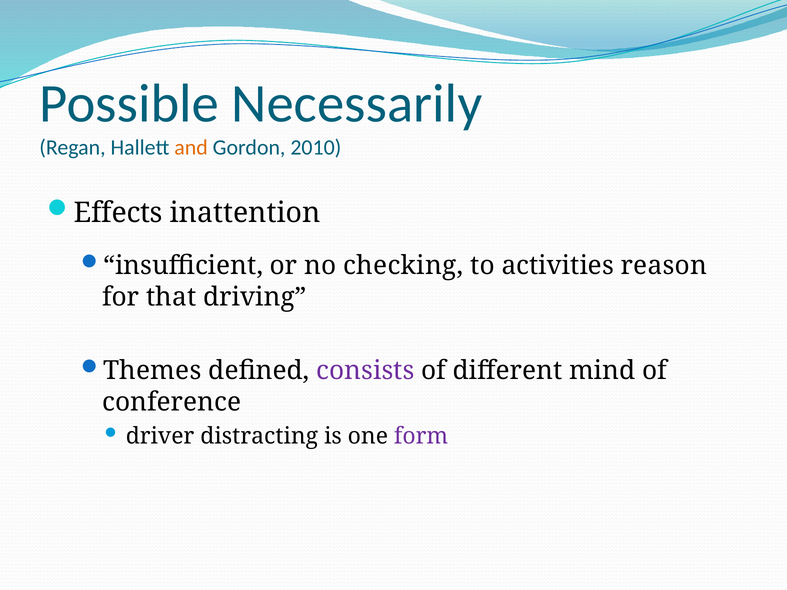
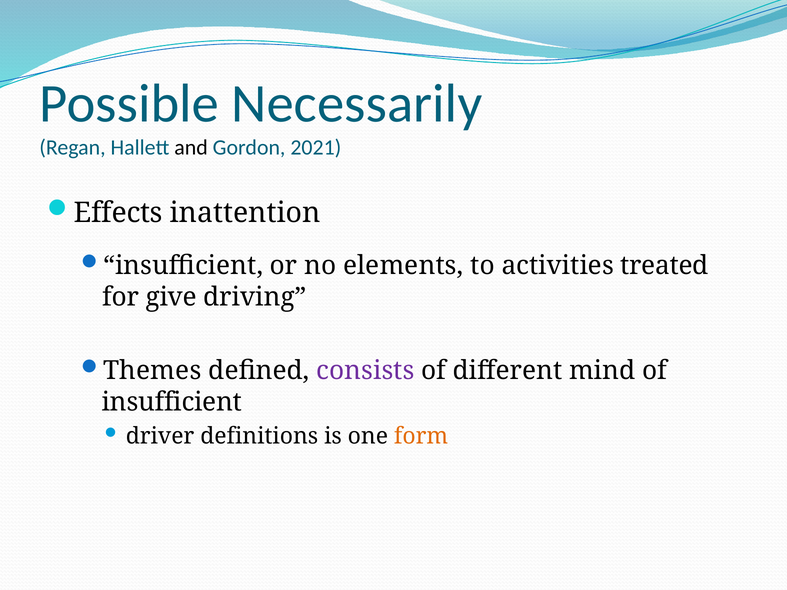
and colour: orange -> black
2010: 2010 -> 2021
checking: checking -> elements
reason: reason -> treated
that: that -> give
conference at (172, 402): conference -> insufficient
distracting: distracting -> definitions
form colour: purple -> orange
